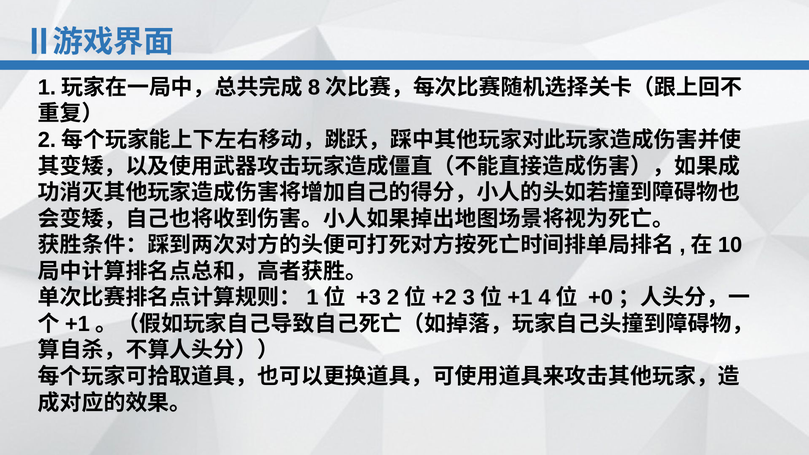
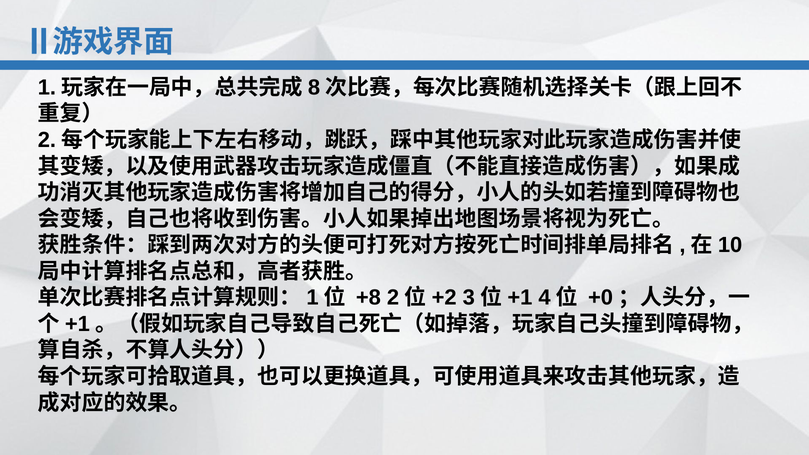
+3: +3 -> +8
